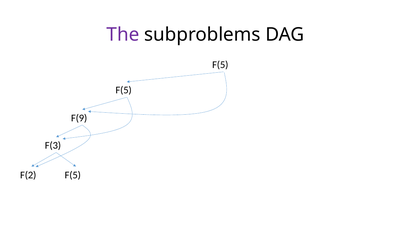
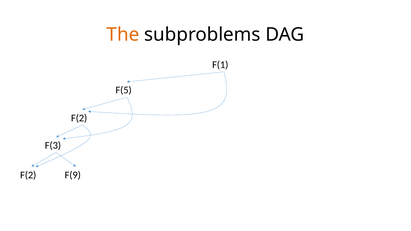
The colour: purple -> orange
F(5 at (220, 65): F(5 -> F(1
F(9 at (79, 118): F(9 -> F(2
F(2 F(5: F(5 -> F(9
